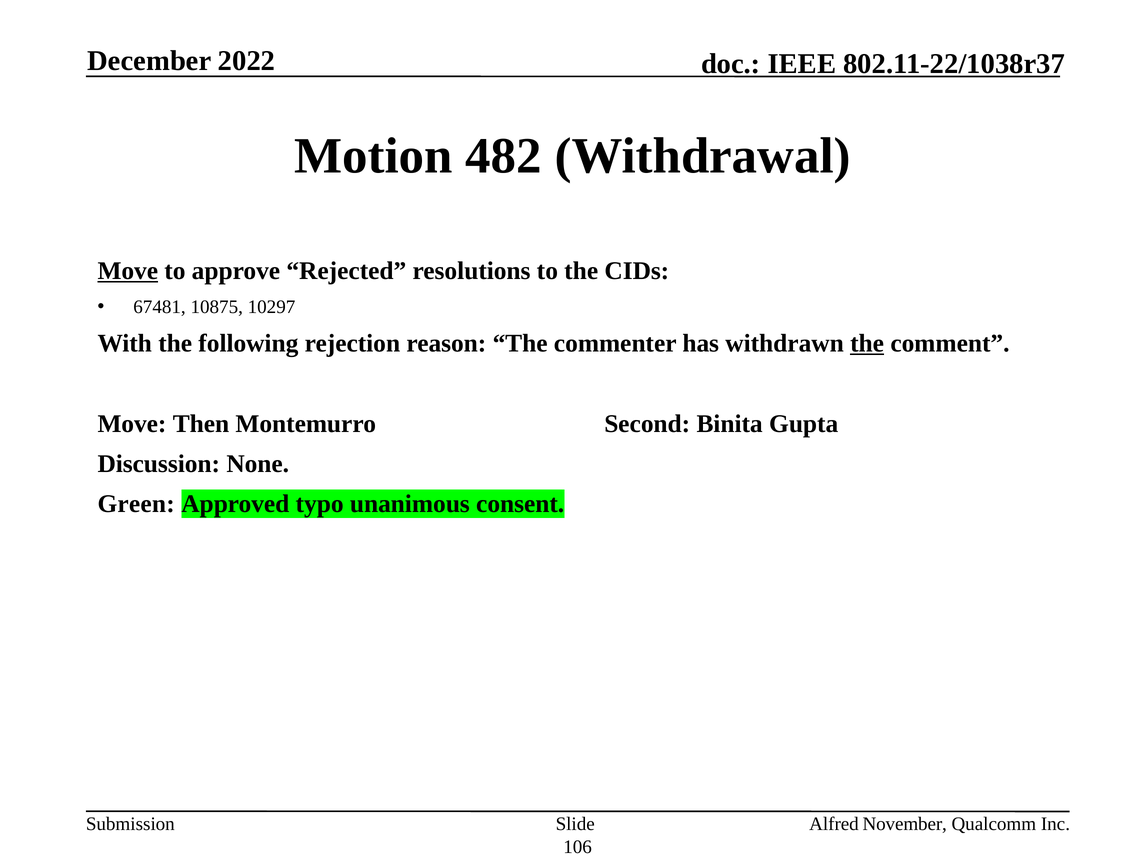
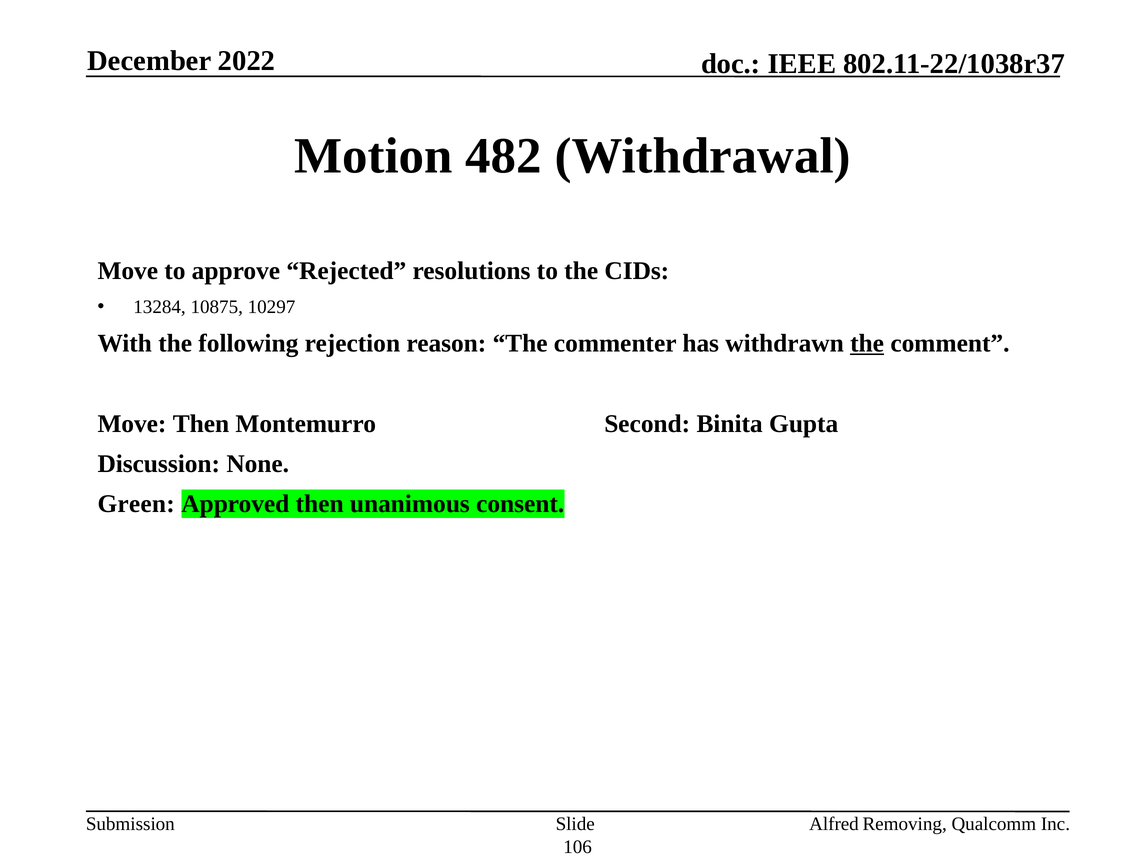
Move at (128, 271) underline: present -> none
67481: 67481 -> 13284
Approved typo: typo -> then
November: November -> Removing
